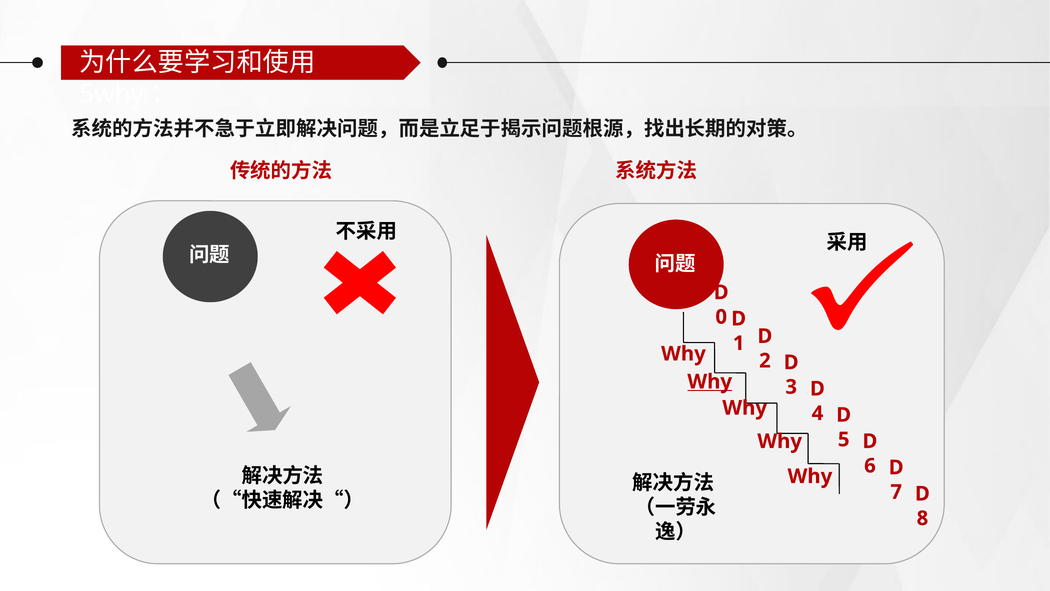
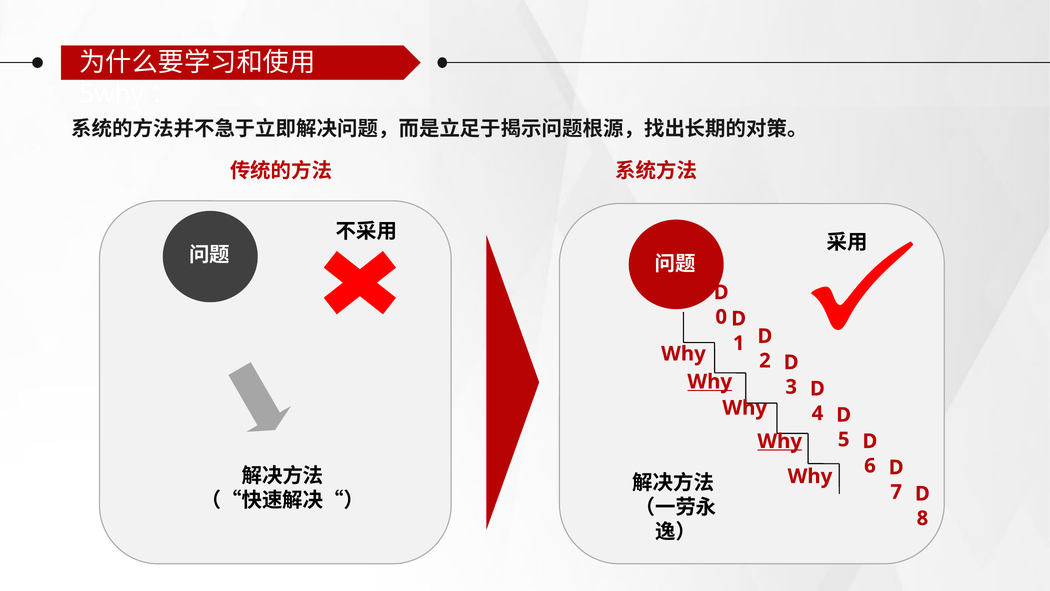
Why at (780, 441) underline: none -> present
